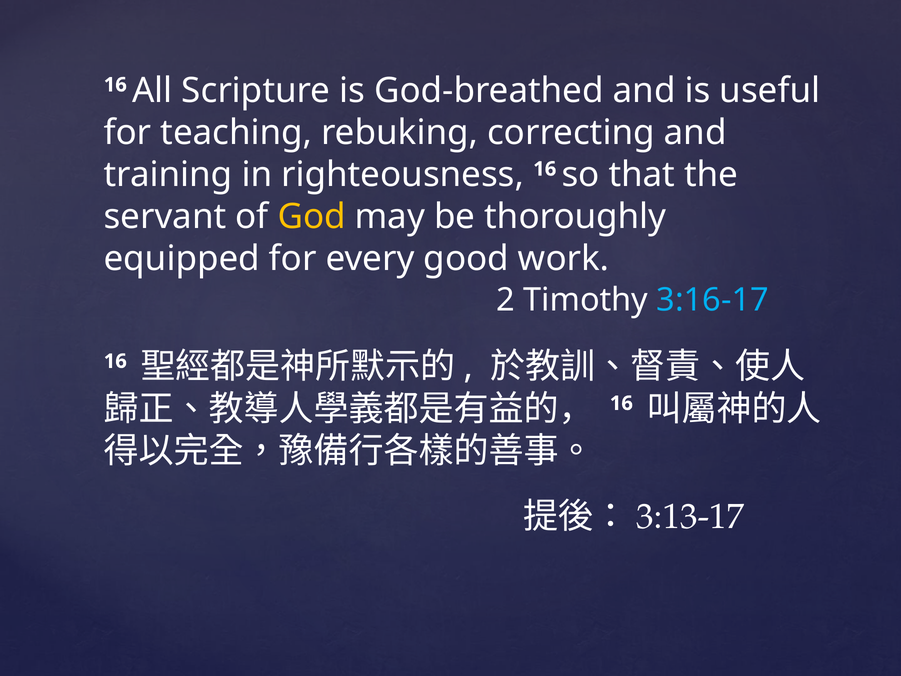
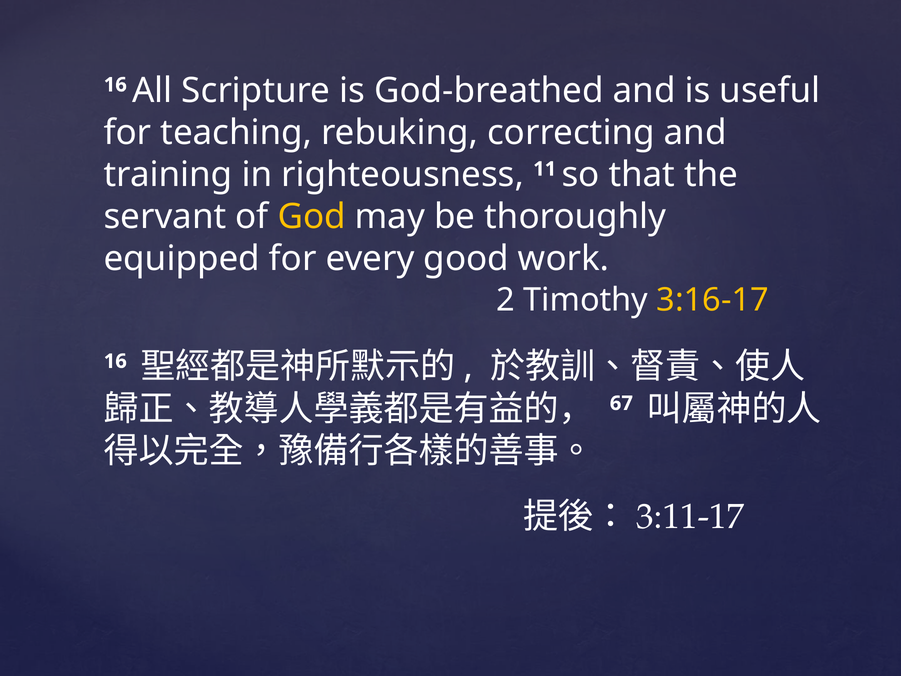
righteousness 16: 16 -> 11
3:16-17 colour: light blue -> yellow
16 at (621, 403): 16 -> 67
3:13-17: 3:13-17 -> 3:11-17
